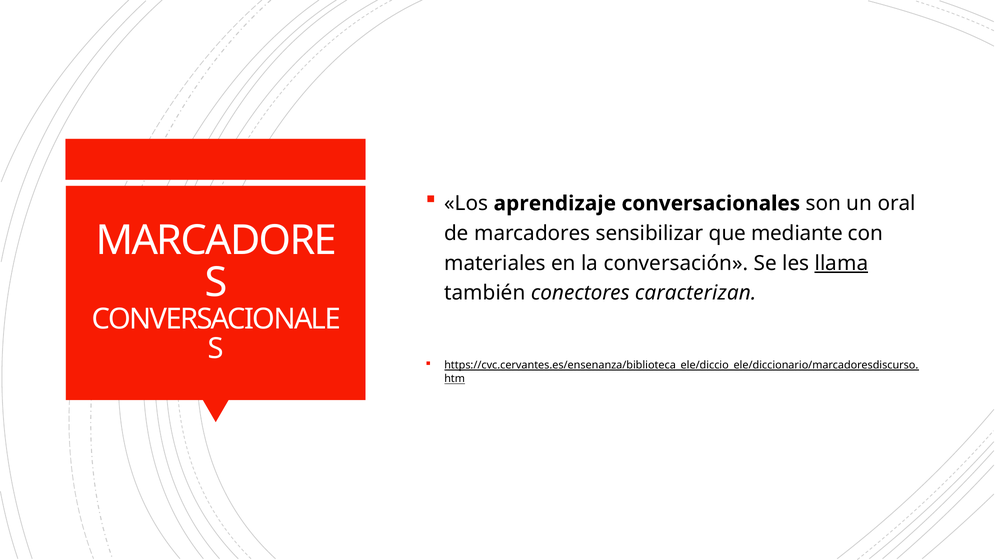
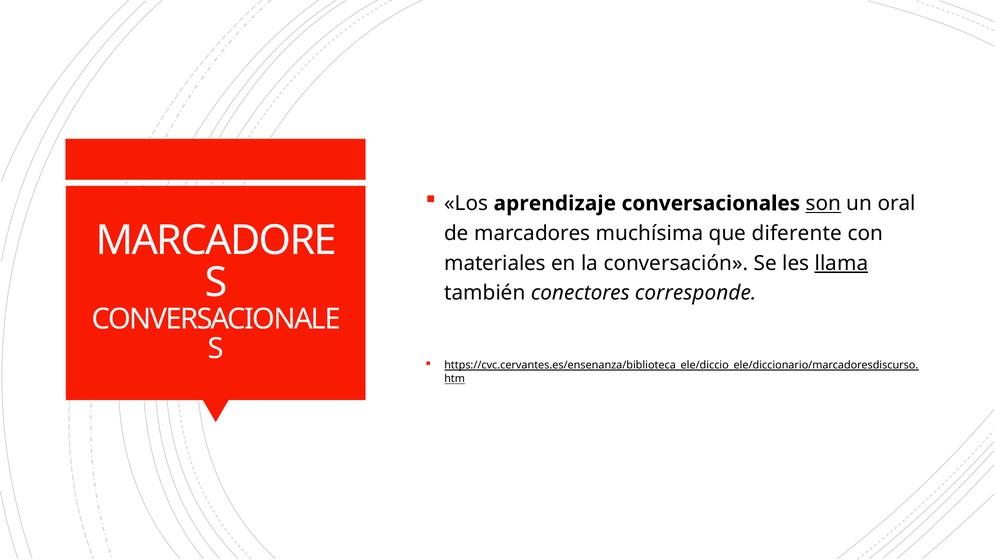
son underline: none -> present
sensibilizar: sensibilizar -> muchísima
mediante: mediante -> diferente
caracterizan: caracterizan -> corresponde
